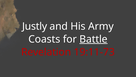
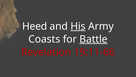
Justly: Justly -> Heed
His underline: none -> present
19:11-73: 19:11-73 -> 19:11-66
